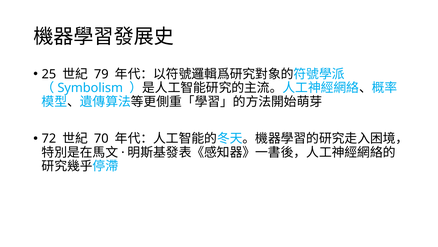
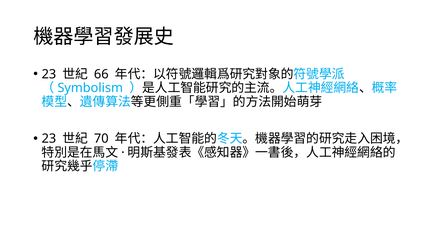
25 at (49, 74): 25 -> 23
79: 79 -> 66
72 at (49, 138): 72 -> 23
